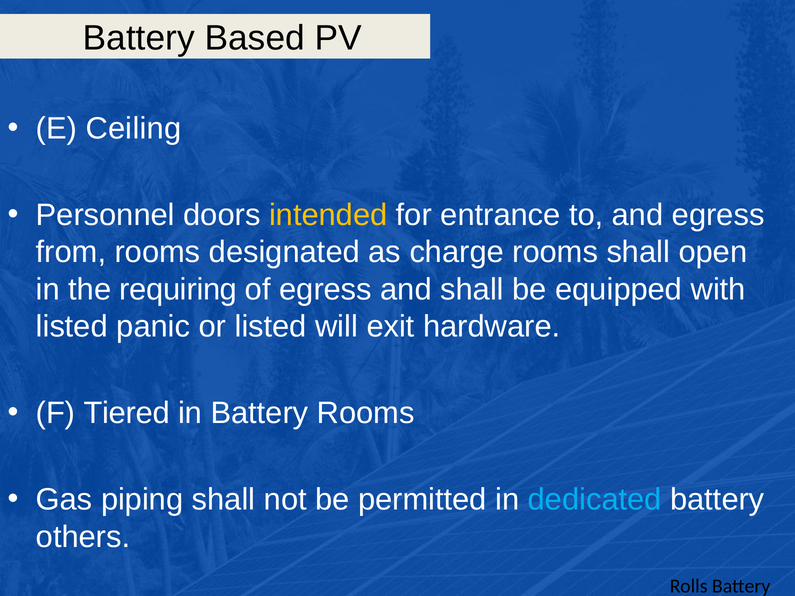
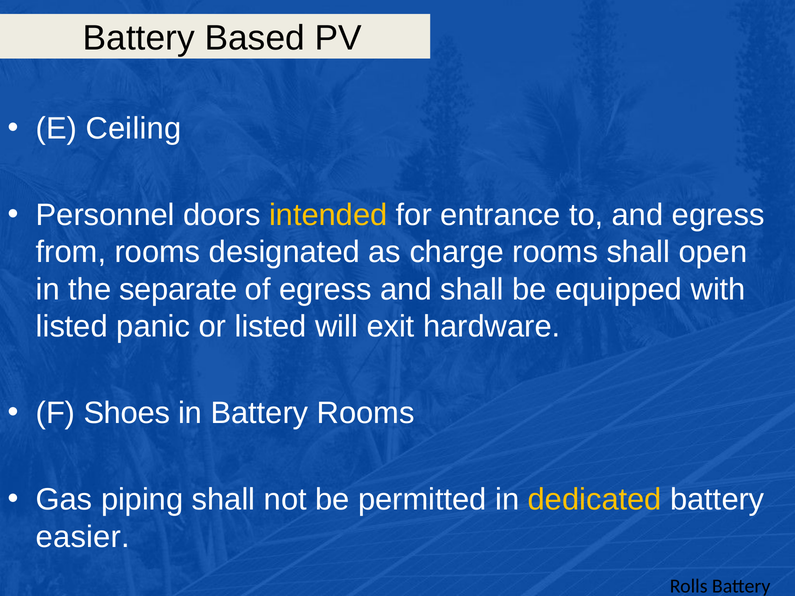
requiring: requiring -> separate
Tiered: Tiered -> Shoes
dedicated colour: light blue -> yellow
others: others -> easier
